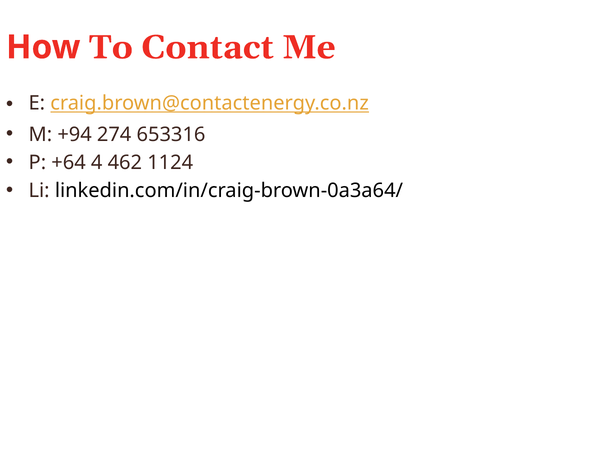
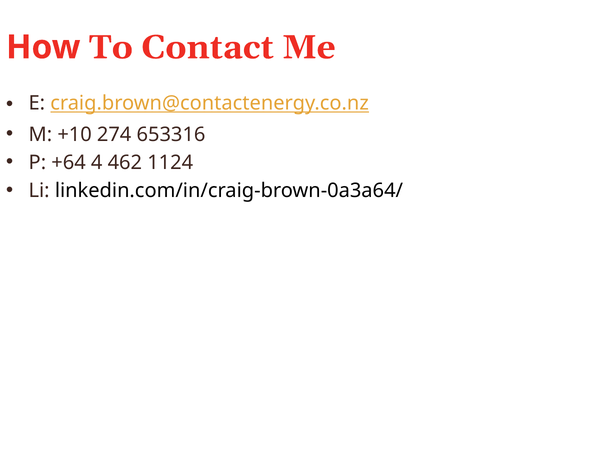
+94: +94 -> +10
